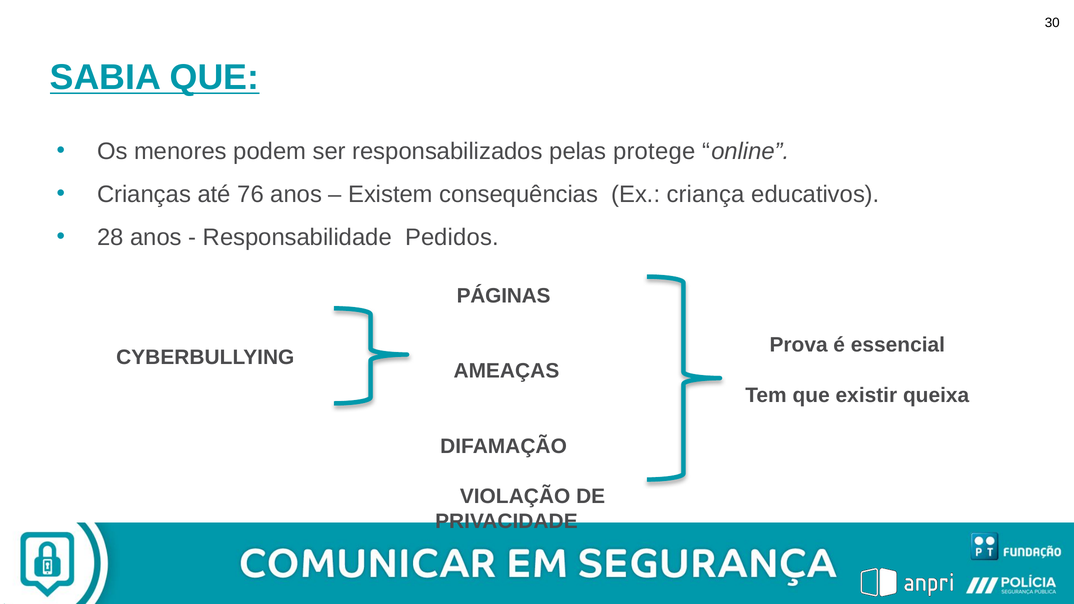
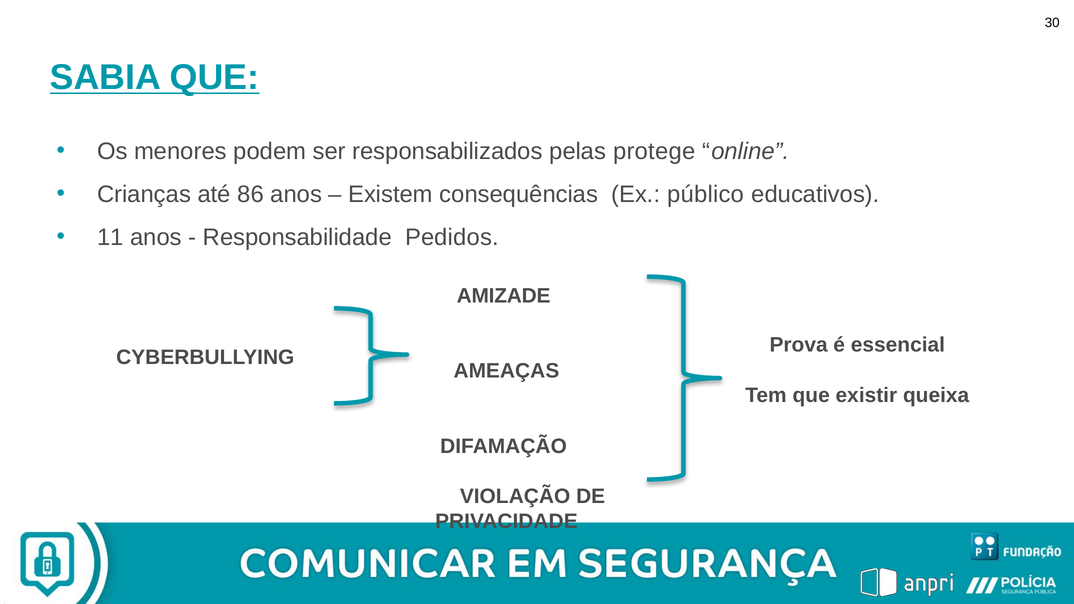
76: 76 -> 86
criança: criança -> público
28: 28 -> 11
PÁGINAS: PÁGINAS -> AMIZADE
